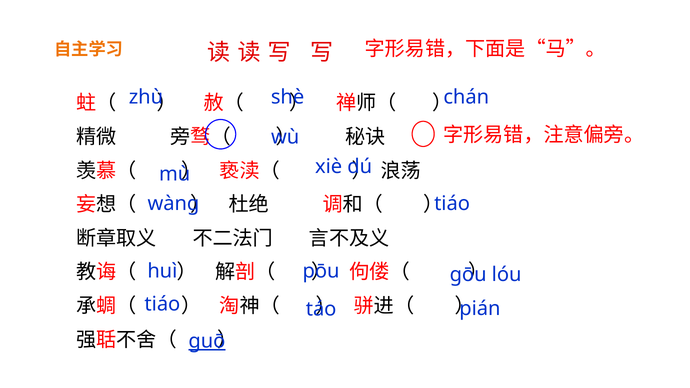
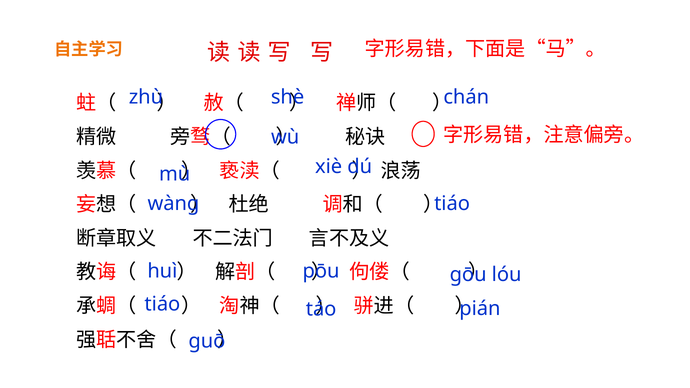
ɡuō underline: present -> none
